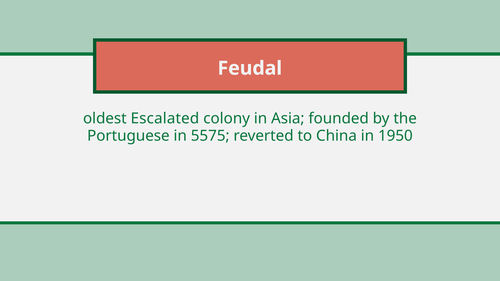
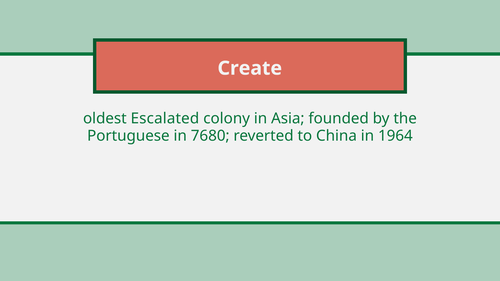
Feudal: Feudal -> Create
5575: 5575 -> 7680
1950: 1950 -> 1964
